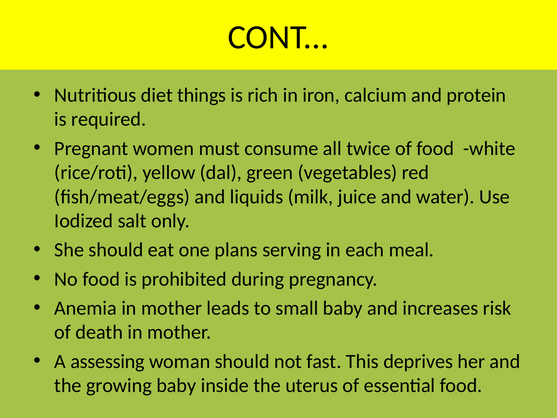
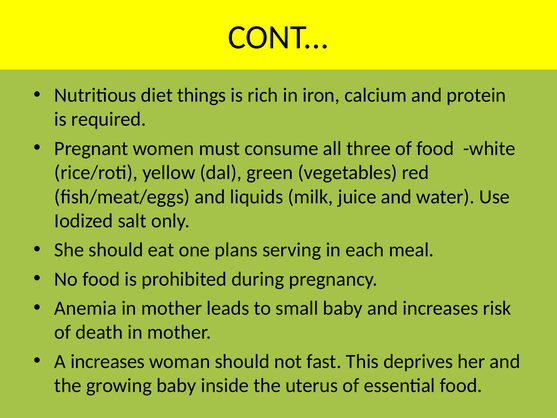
twice: twice -> three
A assessing: assessing -> increases
